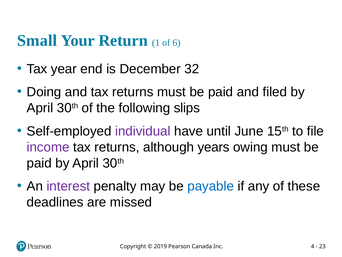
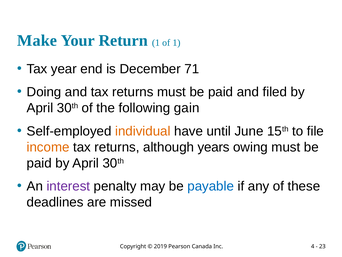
Small: Small -> Make
of 6: 6 -> 1
32: 32 -> 71
slips: slips -> gain
individual colour: purple -> orange
income colour: purple -> orange
